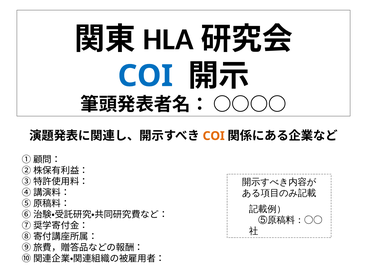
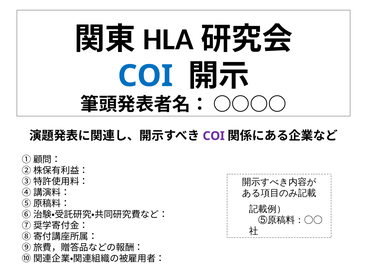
COI at (214, 136) colour: orange -> purple
